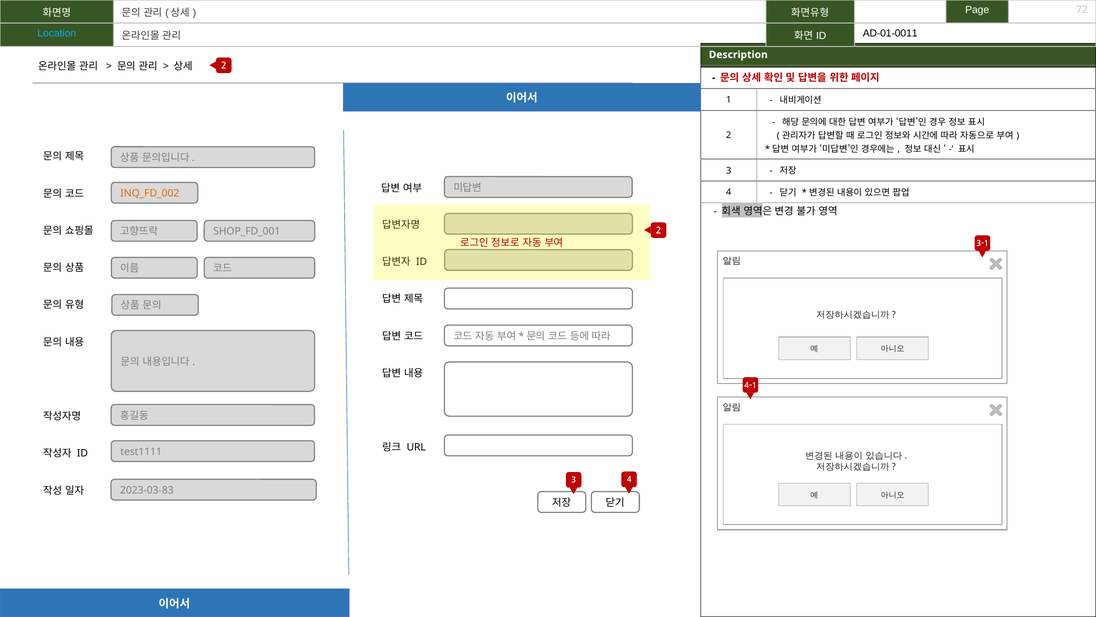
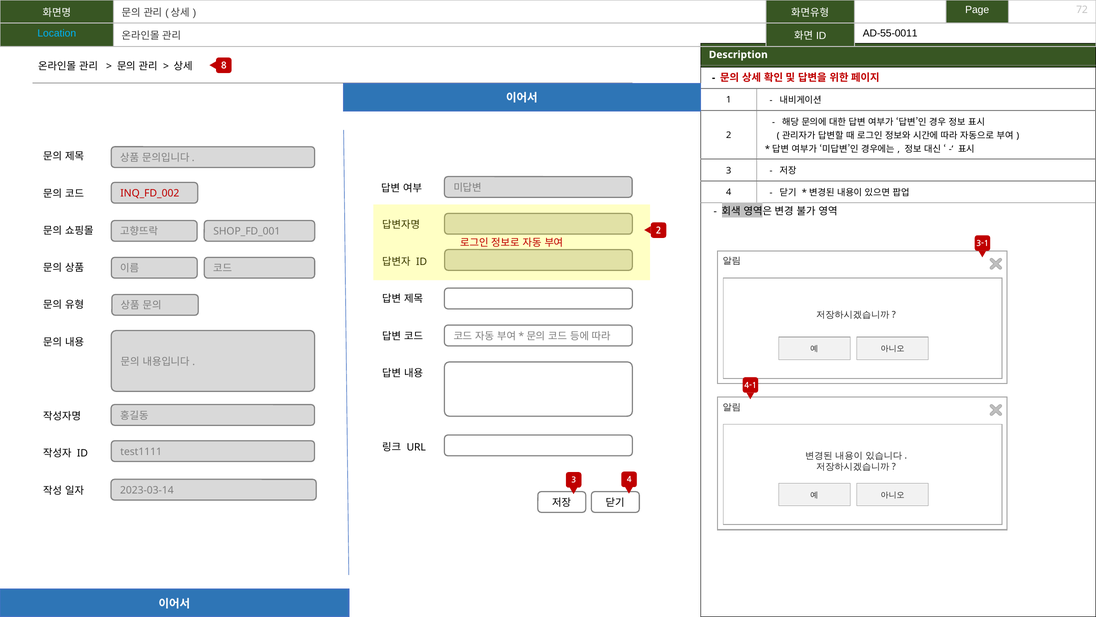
AD-01-0011: AD-01-0011 -> AD-55-0011
2 at (224, 66): 2 -> 8
INQ_FD_002 colour: orange -> red
2023-03-83: 2023-03-83 -> 2023-03-14
